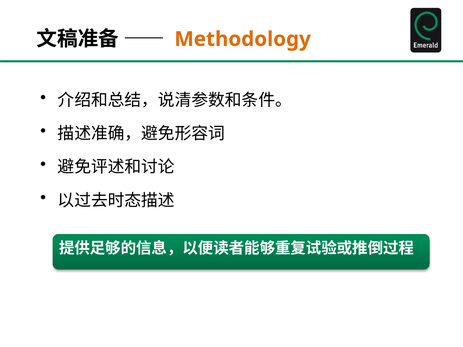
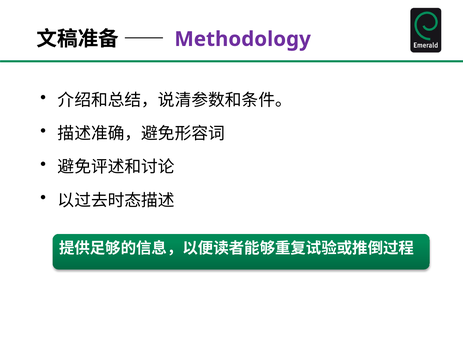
Methodology colour: orange -> purple
